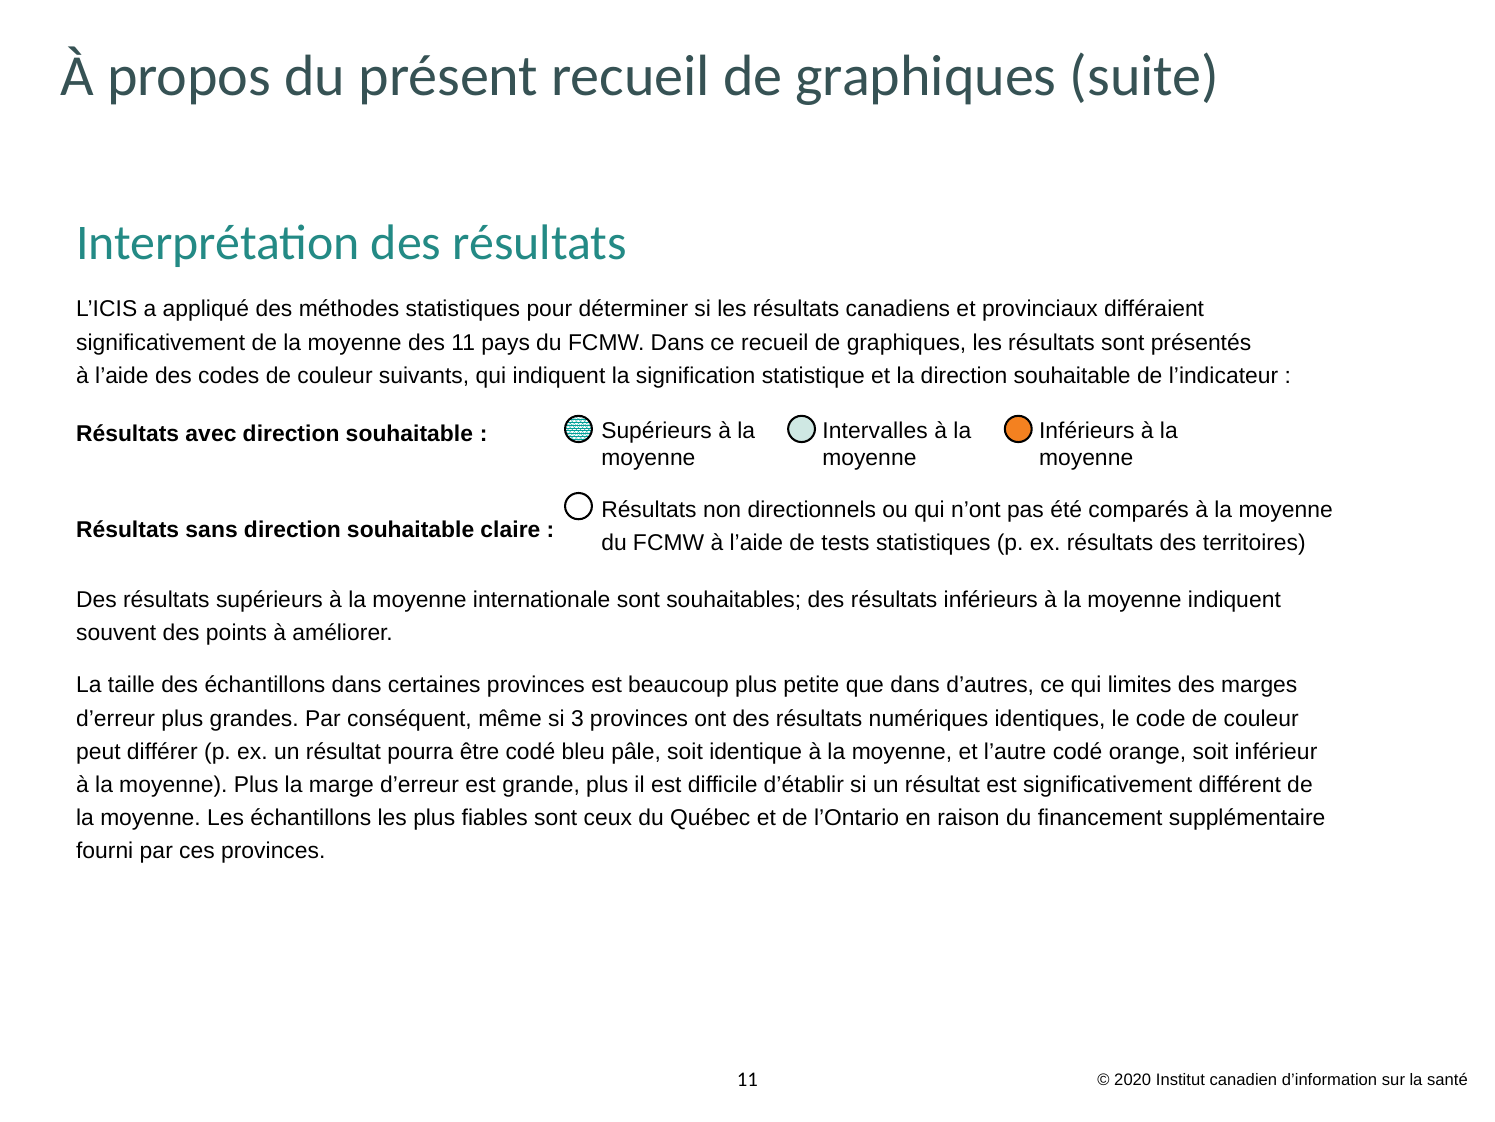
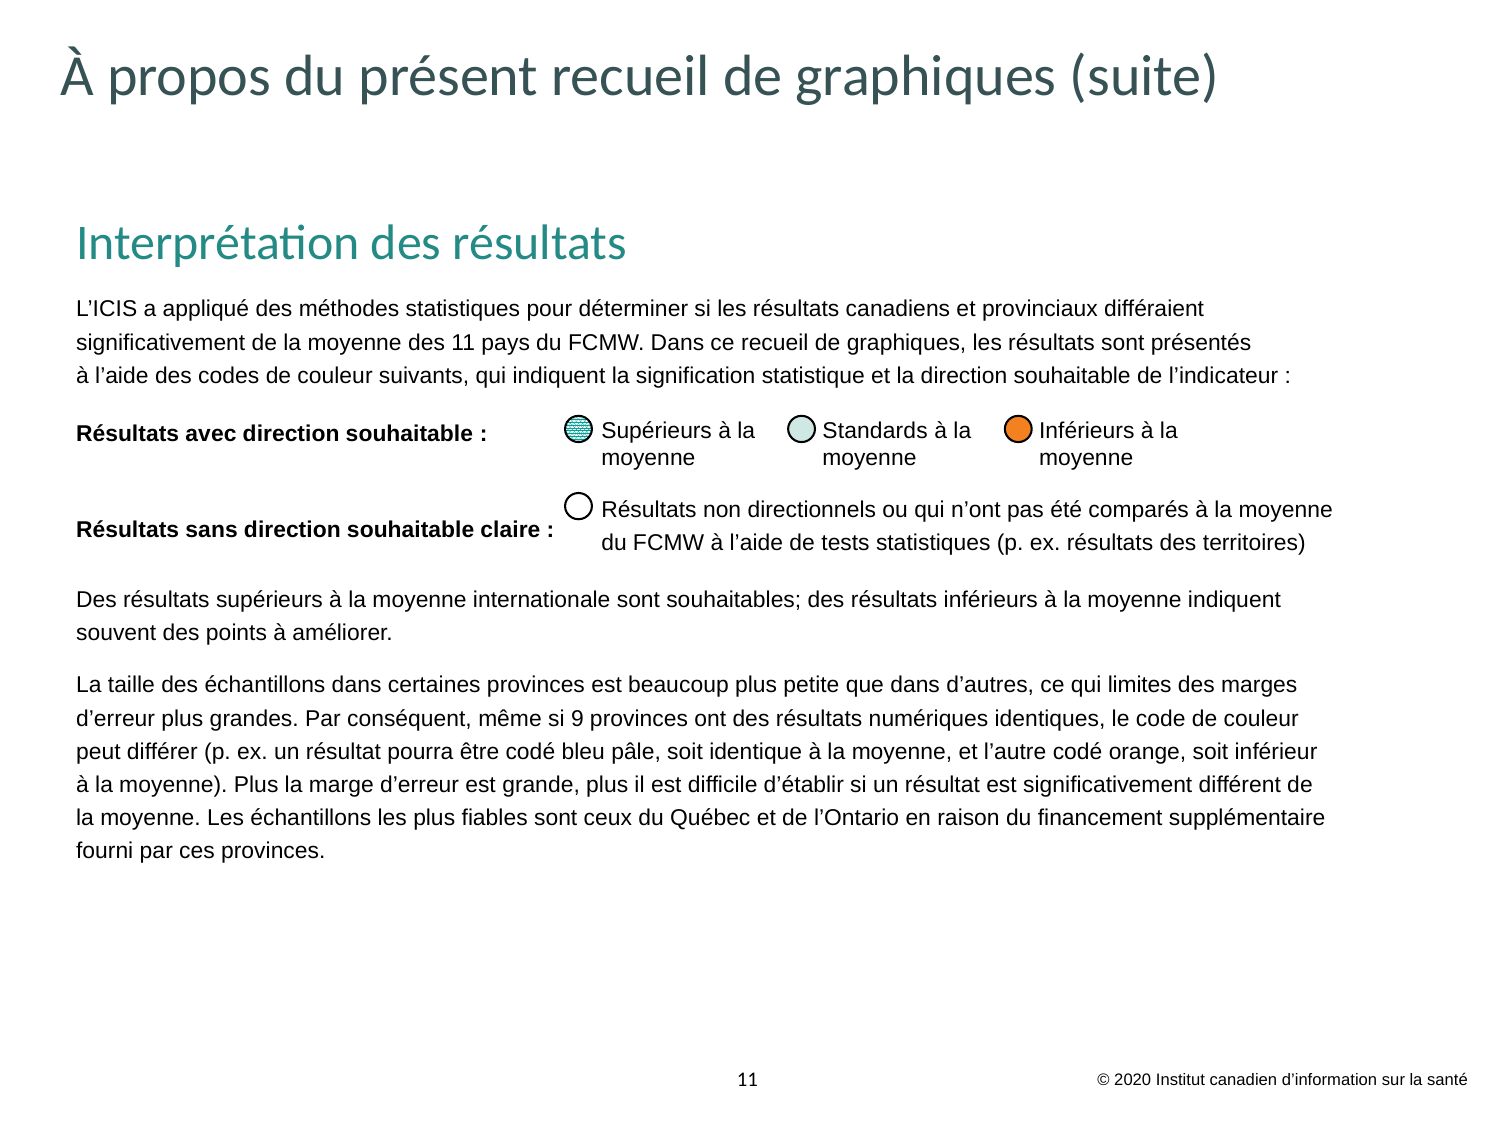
Intervalles: Intervalles -> Standards
3: 3 -> 9
